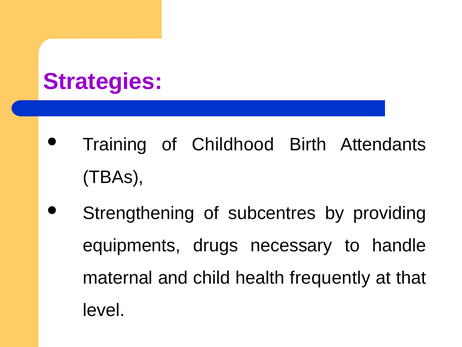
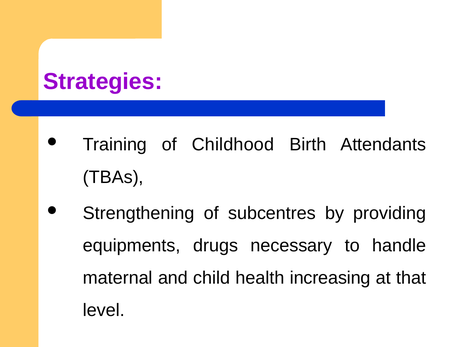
frequently: frequently -> increasing
